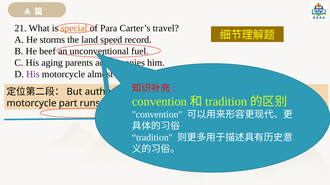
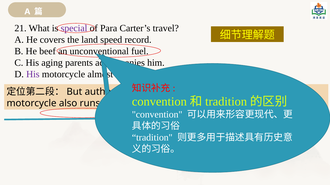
special colour: orange -> purple
storms: storms -> covers
part: part -> also
